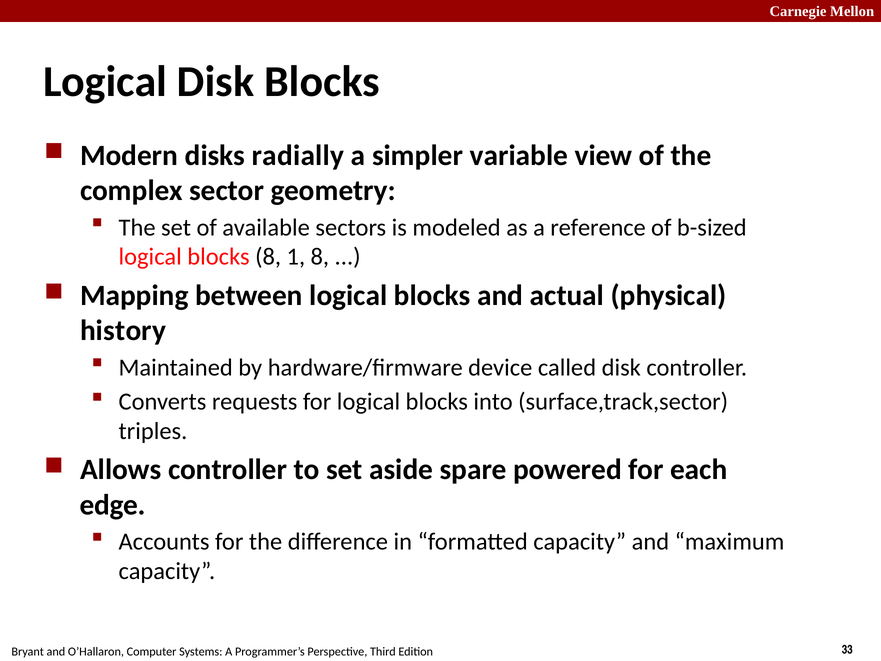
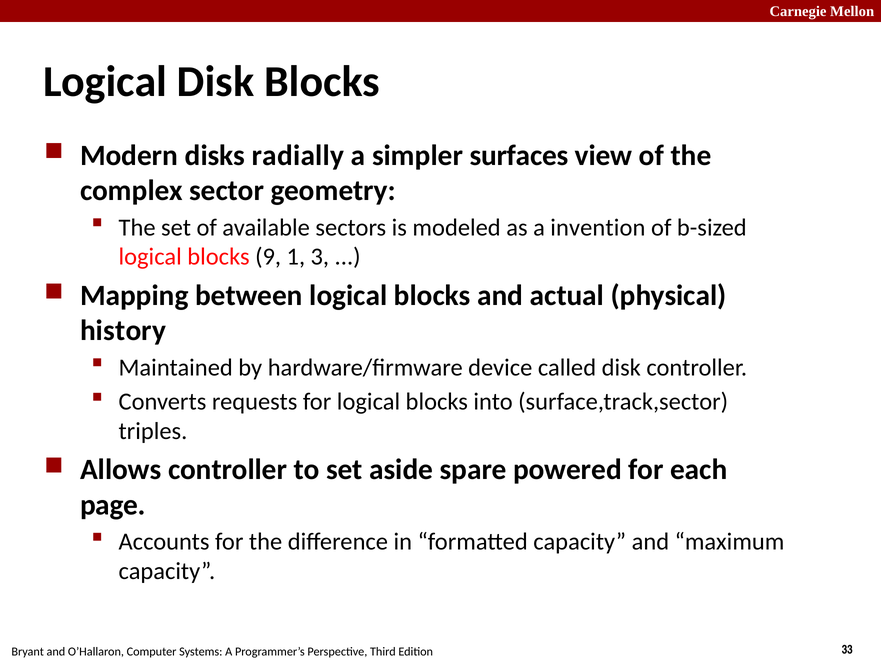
variable: variable -> surfaces
reference: reference -> invention
blocks 8: 8 -> 9
1 8: 8 -> 3
edge: edge -> page
